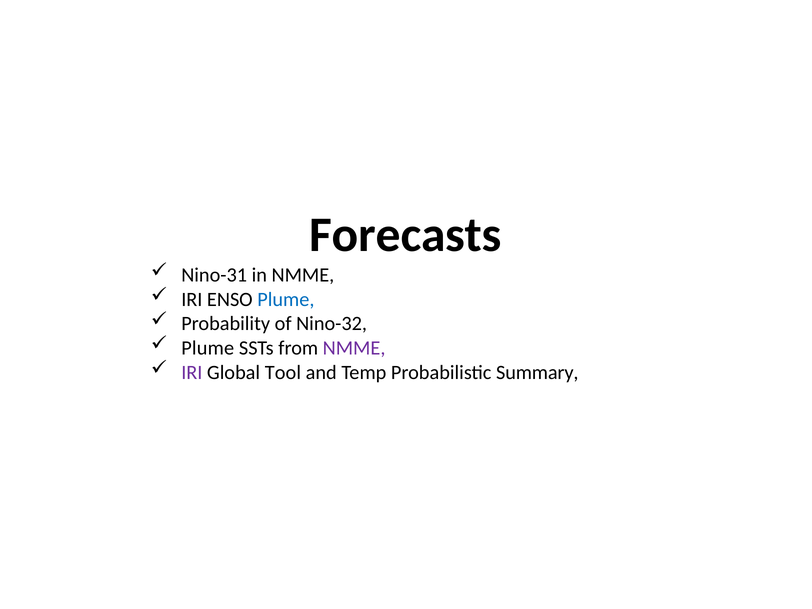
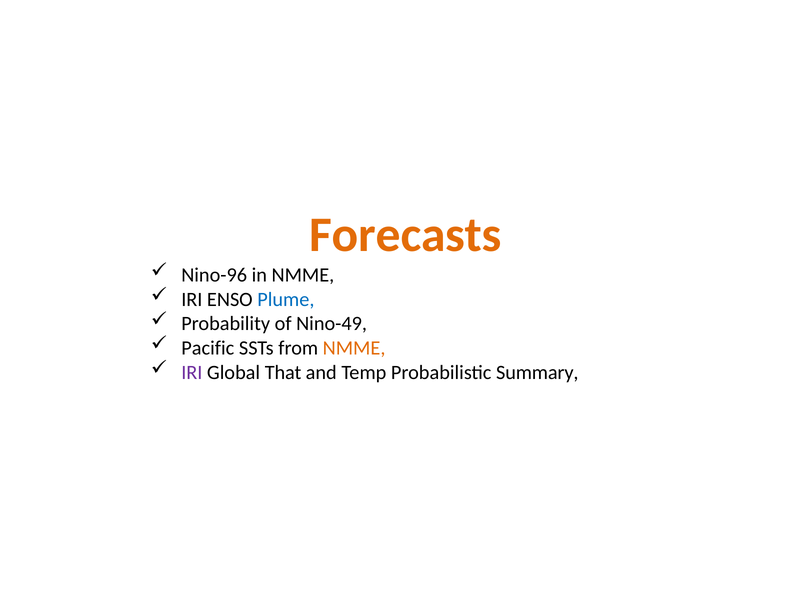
Forecasts colour: black -> orange
Nino-31: Nino-31 -> Nino-96
Nino-32: Nino-32 -> Nino-49
Plume at (208, 348): Plume -> Pacific
NMME at (354, 348) colour: purple -> orange
Tool: Tool -> That
